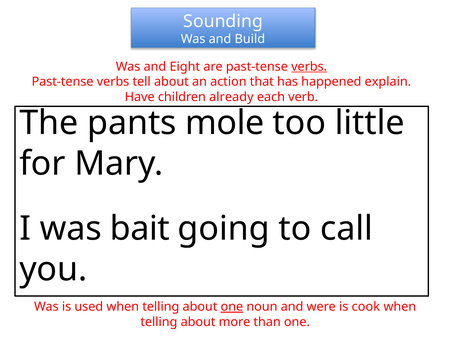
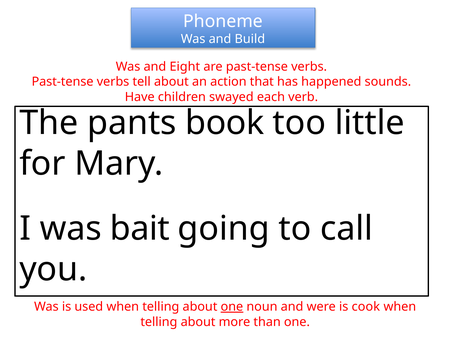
Sounding: Sounding -> Phoneme
verbs at (309, 67) underline: present -> none
explain: explain -> sounds
already: already -> swayed
mole: mole -> book
